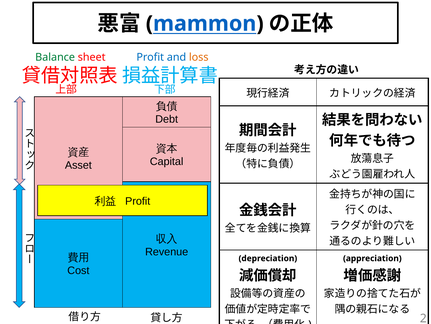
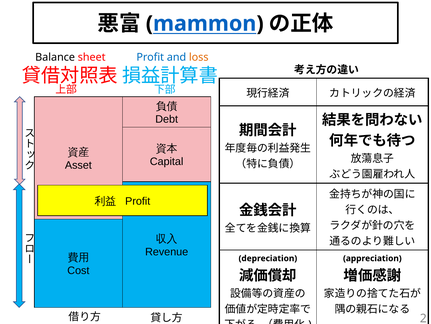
Balance colour: green -> black
